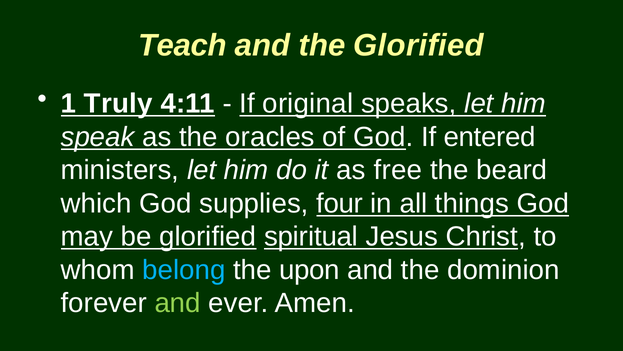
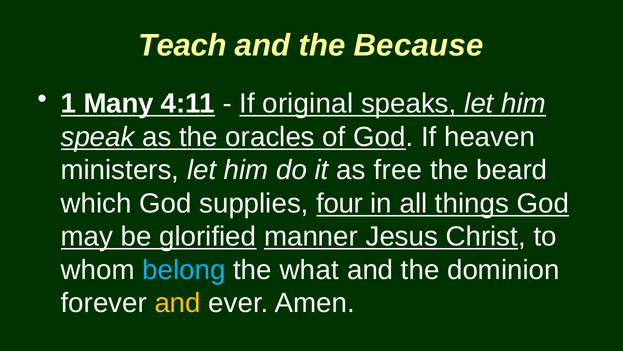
the Glorified: Glorified -> Because
Truly: Truly -> Many
entered: entered -> heaven
spiritual: spiritual -> manner
upon: upon -> what
and at (178, 303) colour: light green -> yellow
